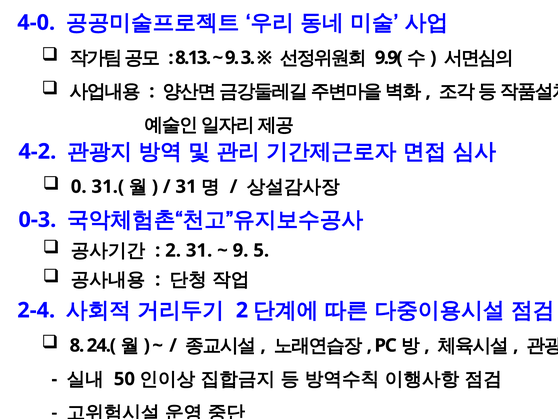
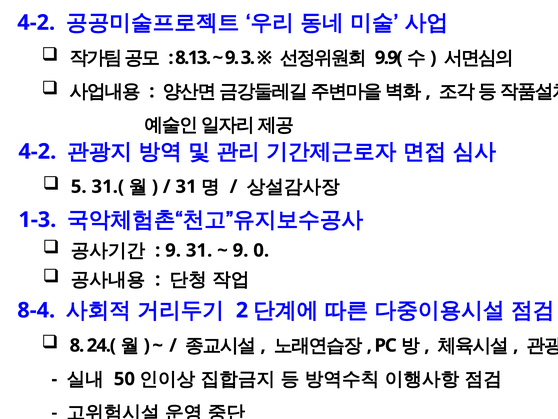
4-0 at (36, 23): 4-0 -> 4-2
0: 0 -> 5
0-3: 0-3 -> 1-3
2 at (173, 250): 2 -> 9
5: 5 -> 0
2-4: 2-4 -> 8-4
